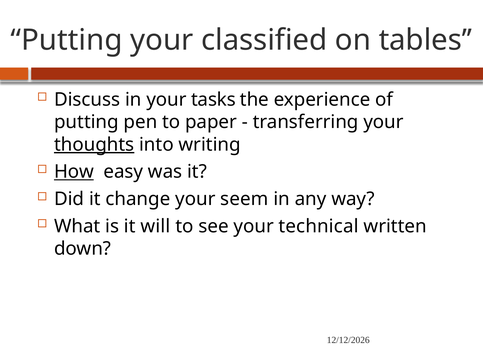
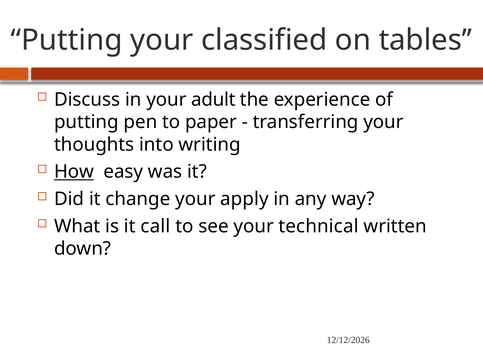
tasks: tasks -> adult
thoughts underline: present -> none
seem: seem -> apply
will: will -> call
